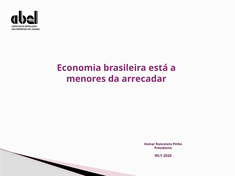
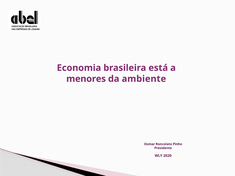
arrecadar: arrecadar -> ambiente
